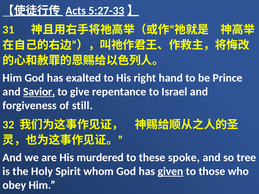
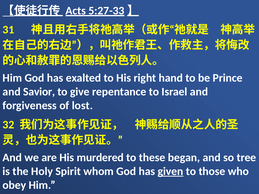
Savior underline: present -> none
still: still -> lost
spoke: spoke -> began
